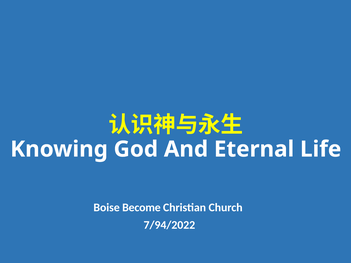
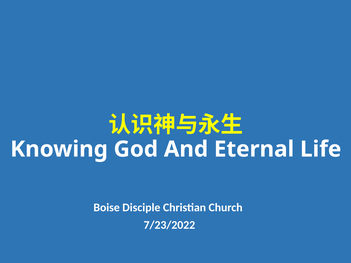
Become: Become -> Disciple
7/94/2022: 7/94/2022 -> 7/23/2022
